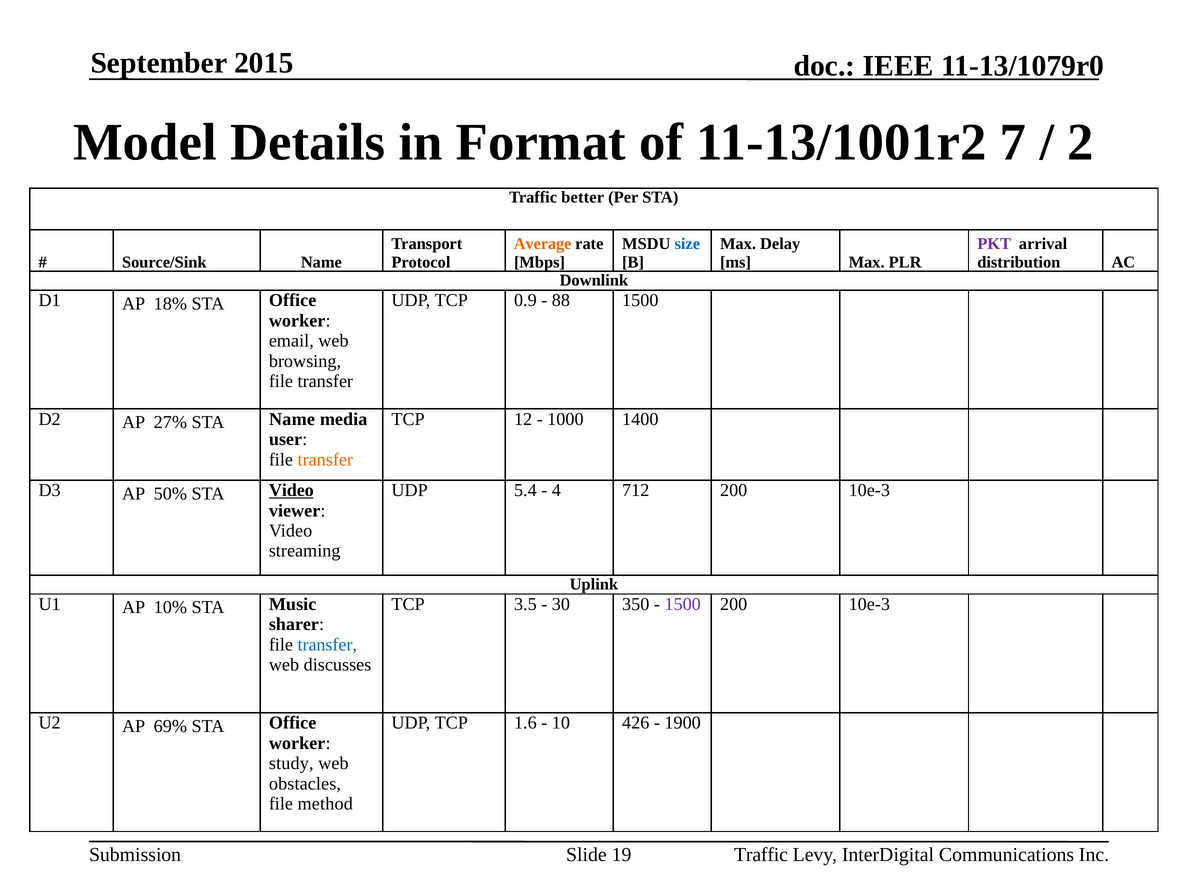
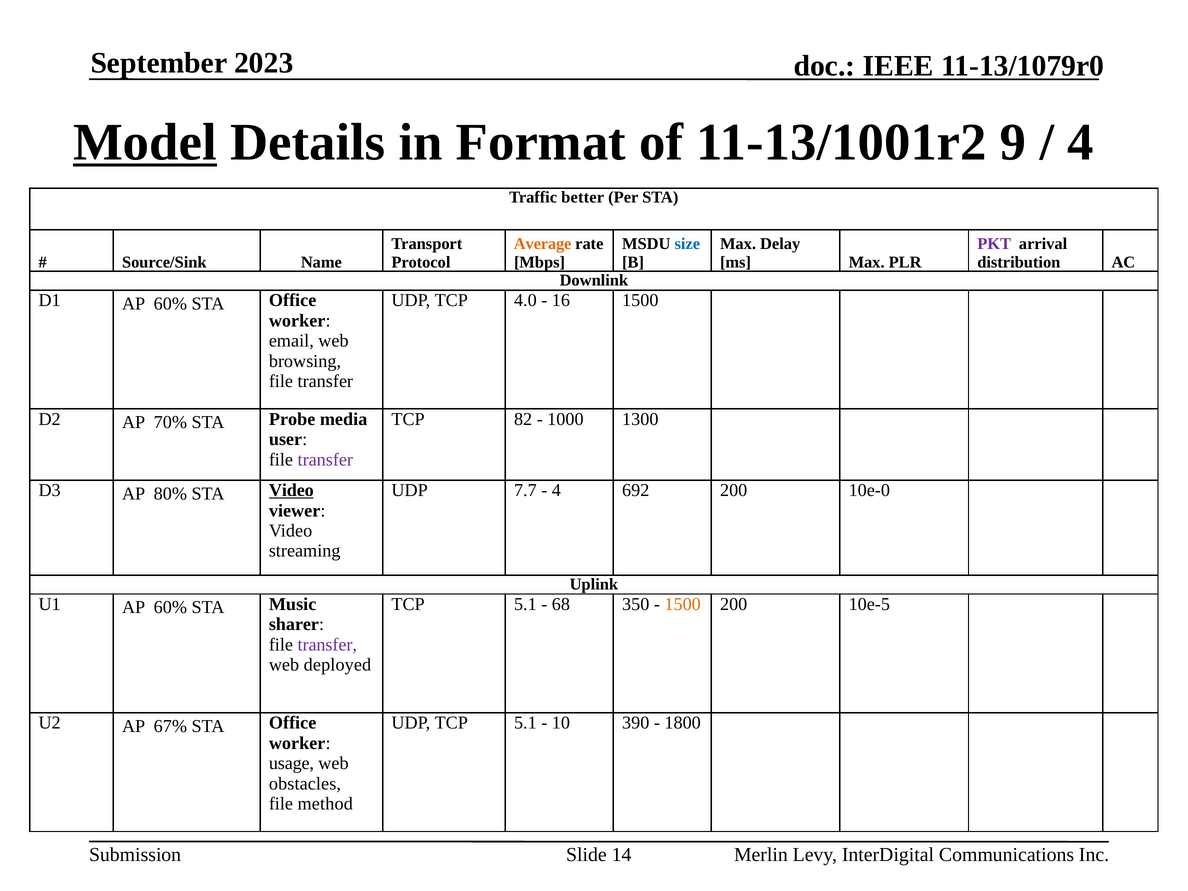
2015: 2015 -> 2023
Model underline: none -> present
7: 7 -> 9
2 at (1081, 142): 2 -> 4
18% at (170, 304): 18% -> 60%
0.9: 0.9 -> 4.0
88: 88 -> 16
27%: 27% -> 70%
STA Name: Name -> Probe
12: 12 -> 82
1400: 1400 -> 1300
transfer at (325, 460) colour: orange -> purple
50%: 50% -> 80%
5.4: 5.4 -> 7.7
712: 712 -> 692
10e-3 at (869, 490): 10e-3 -> 10e-0
10% at (170, 607): 10% -> 60%
3.5 at (525, 604): 3.5 -> 5.1
30: 30 -> 68
1500 at (683, 604) colour: purple -> orange
10e-3 at (869, 604): 10e-3 -> 10e-5
transfer at (327, 645) colour: blue -> purple
discusses: discusses -> deployed
69%: 69% -> 67%
UDP TCP 1.6: 1.6 -> 5.1
426: 426 -> 390
1900: 1900 -> 1800
study: study -> usage
19: 19 -> 14
Traffic at (761, 855): Traffic -> Merlin
